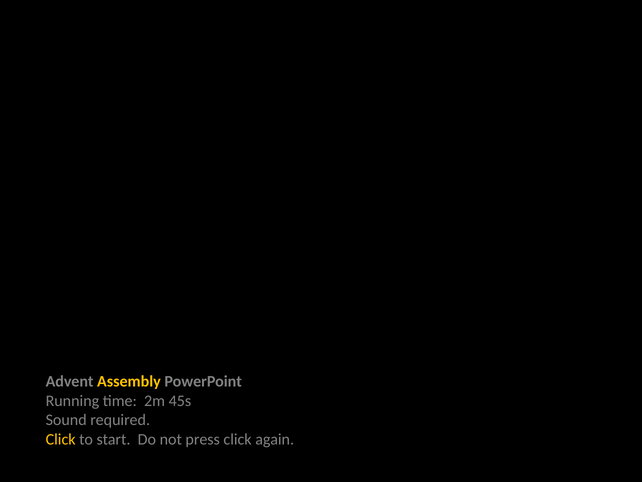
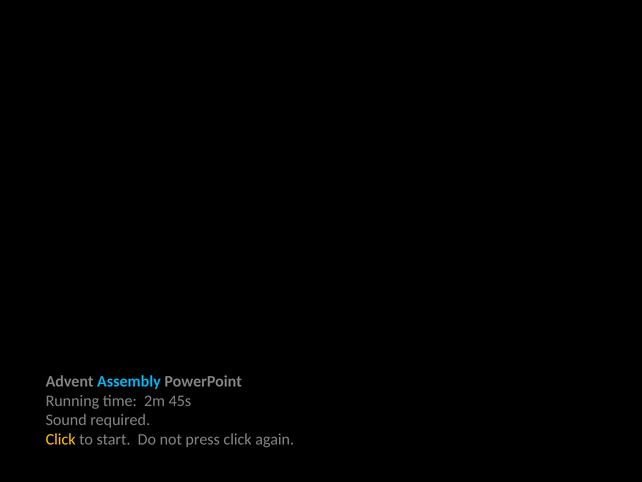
Assembly colour: yellow -> light blue
